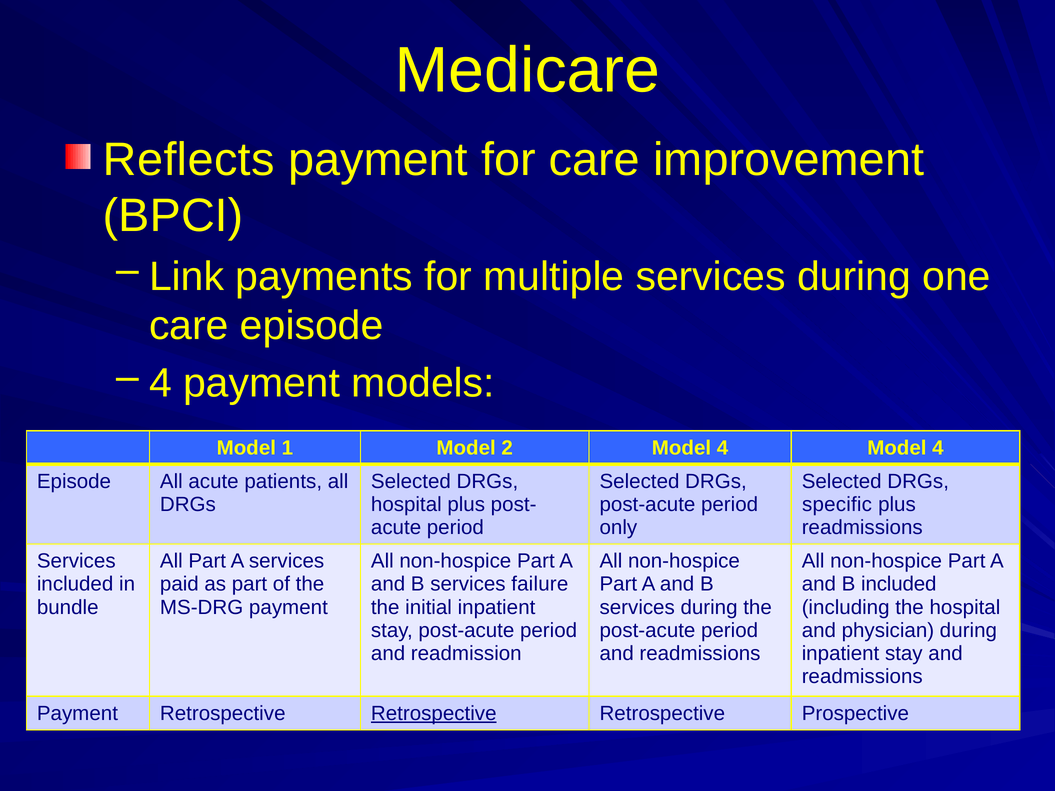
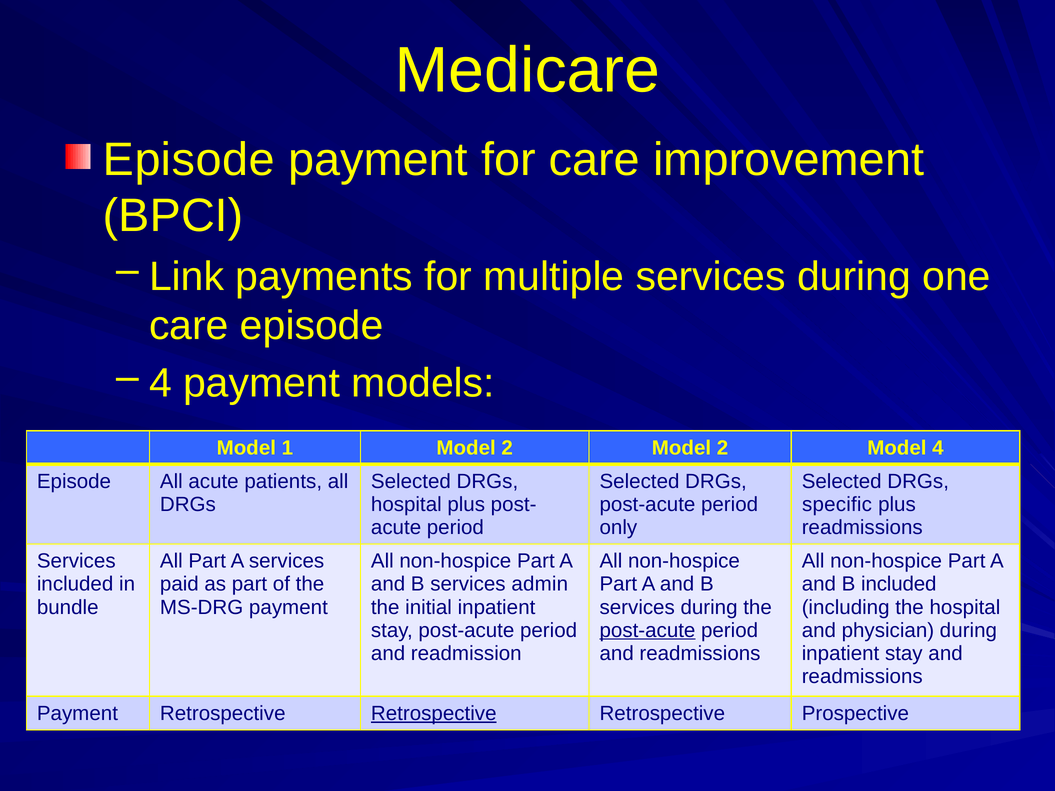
Reflects at (189, 160): Reflects -> Episode
2 Model 4: 4 -> 2
failure: failure -> admin
post-acute at (647, 631) underline: none -> present
